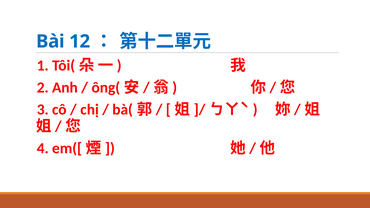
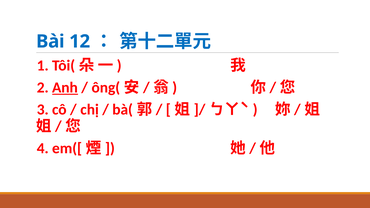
Anh underline: none -> present
